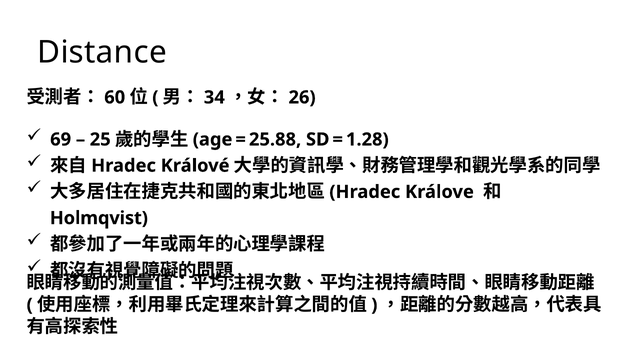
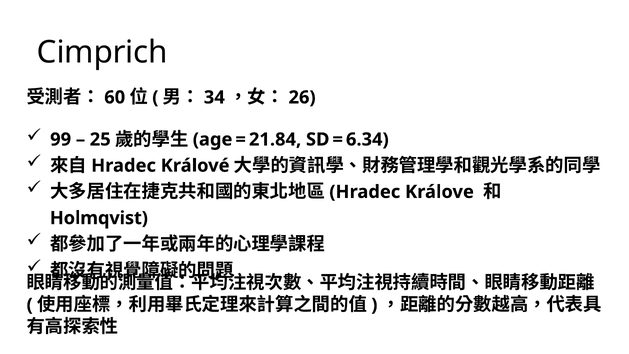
Distance: Distance -> Cimprich
69: 69 -> 99
25.88: 25.88 -> 21.84
1.28: 1.28 -> 6.34
